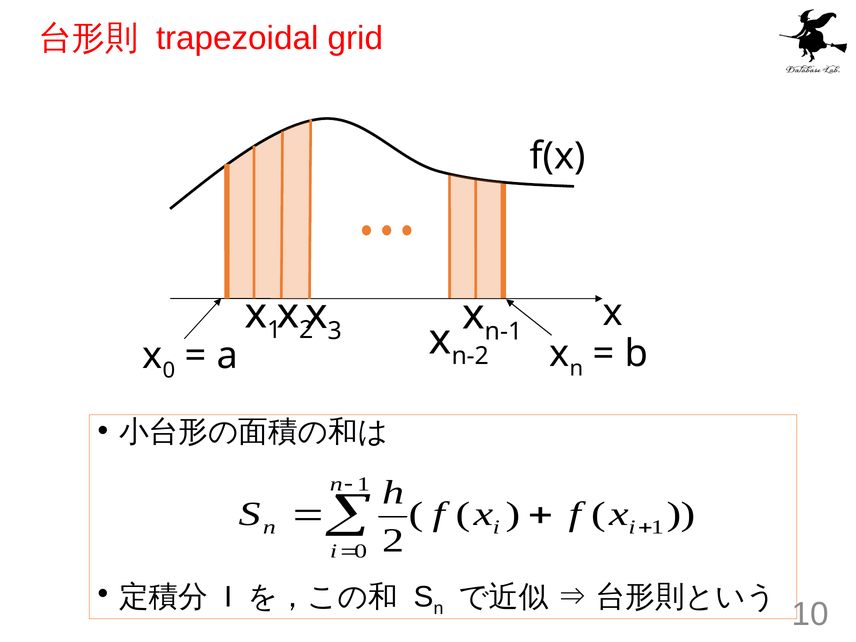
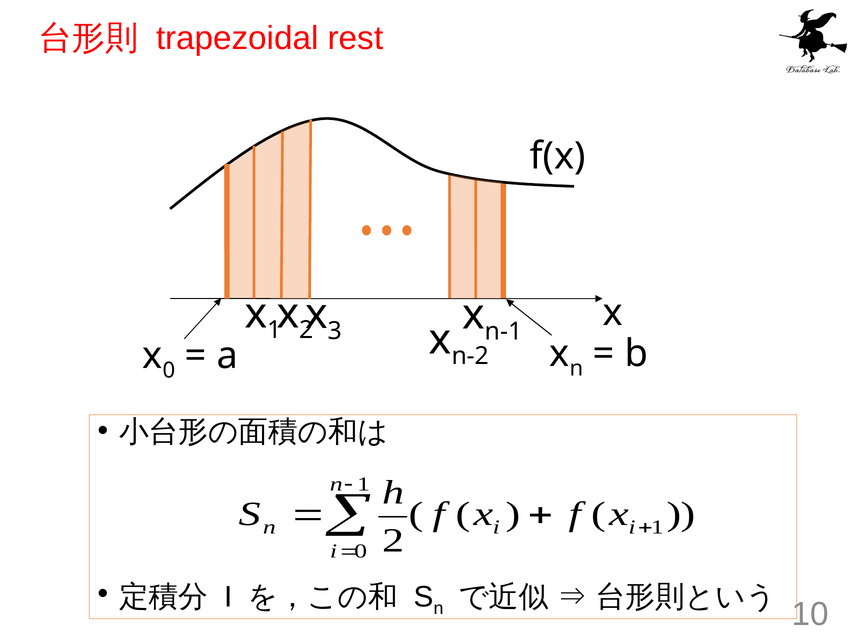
grid: grid -> rest
